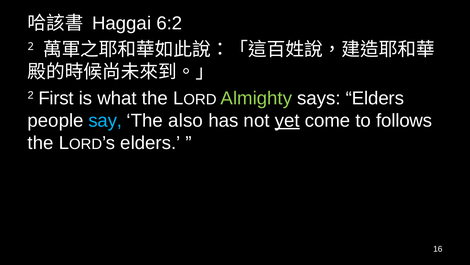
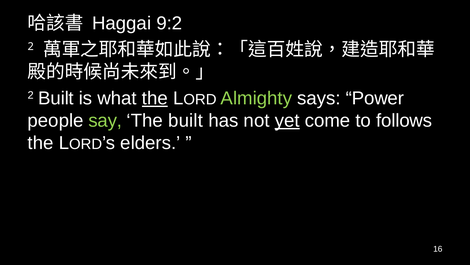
6:2: 6:2 -> 9:2
2 First: First -> Built
the at (155, 98) underline: none -> present
says Elders: Elders -> Power
say colour: light blue -> light green
The also: also -> built
